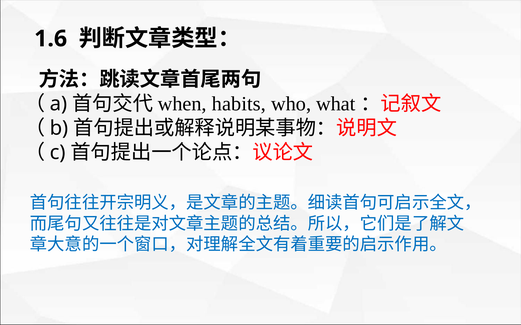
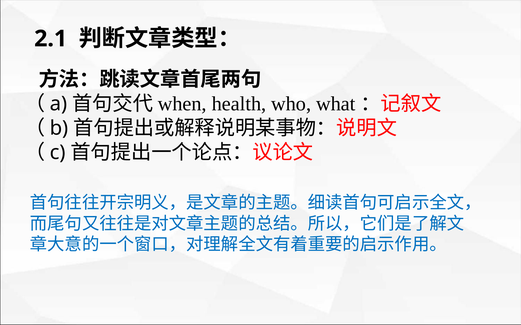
1.6: 1.6 -> 2.1
habits: habits -> health
